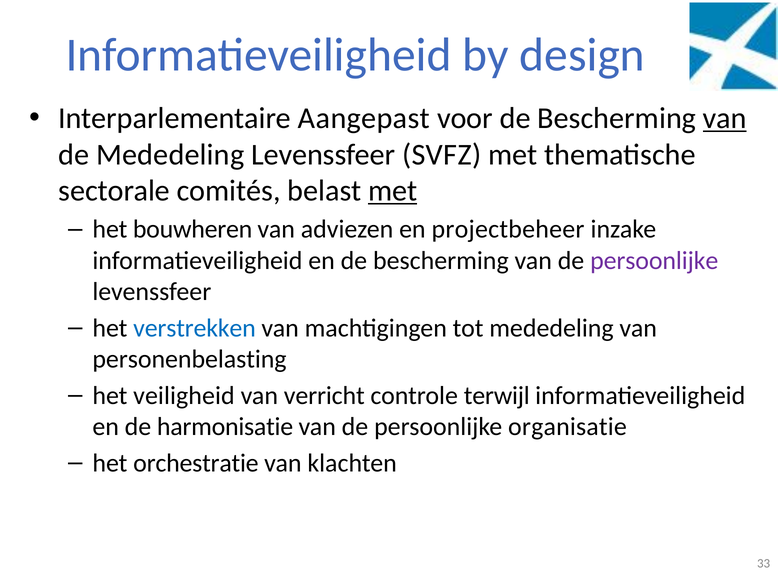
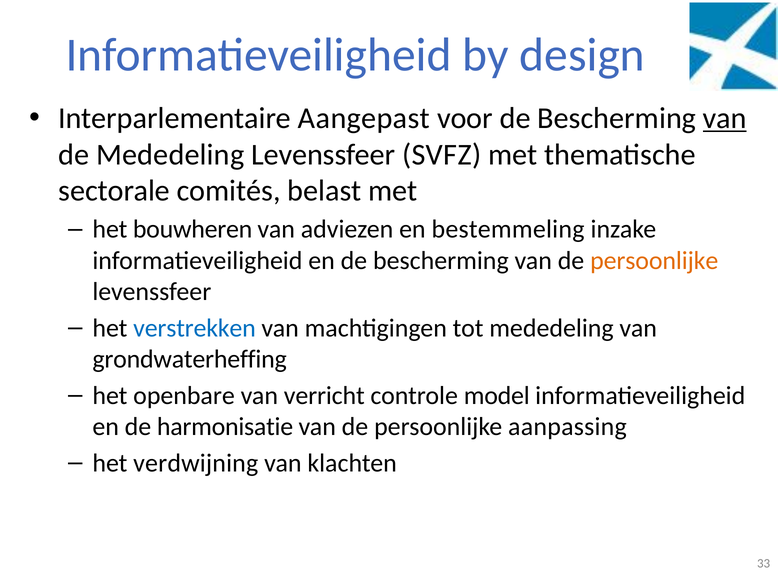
met at (393, 191) underline: present -> none
projectbeheer: projectbeheer -> bestemmeling
persoonlijke at (654, 260) colour: purple -> orange
personenbelasting: personenbelasting -> grondwaterheffing
veiligheid: veiligheid -> openbare
terwijl: terwijl -> model
organisatie: organisatie -> aanpassing
orchestratie: orchestratie -> verdwijning
